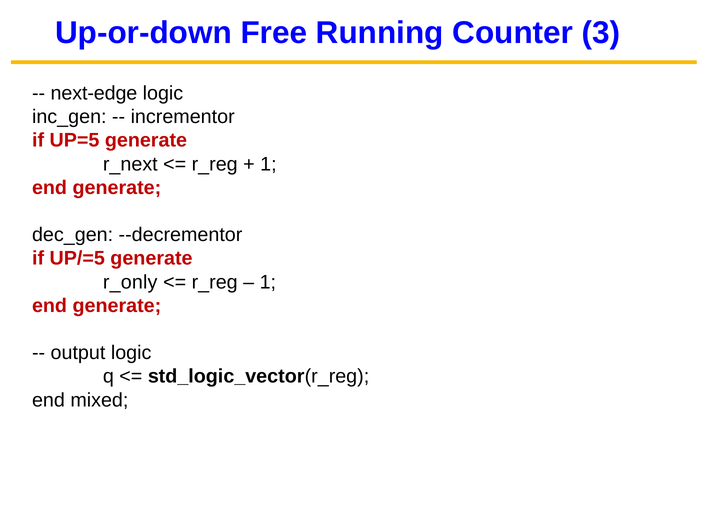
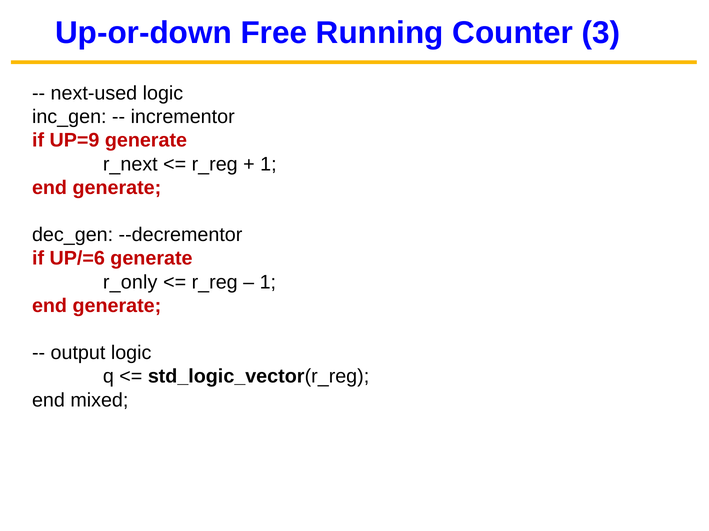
next-edge: next-edge -> next-used
UP=5: UP=5 -> UP=9
UP/=5: UP/=5 -> UP/=6
